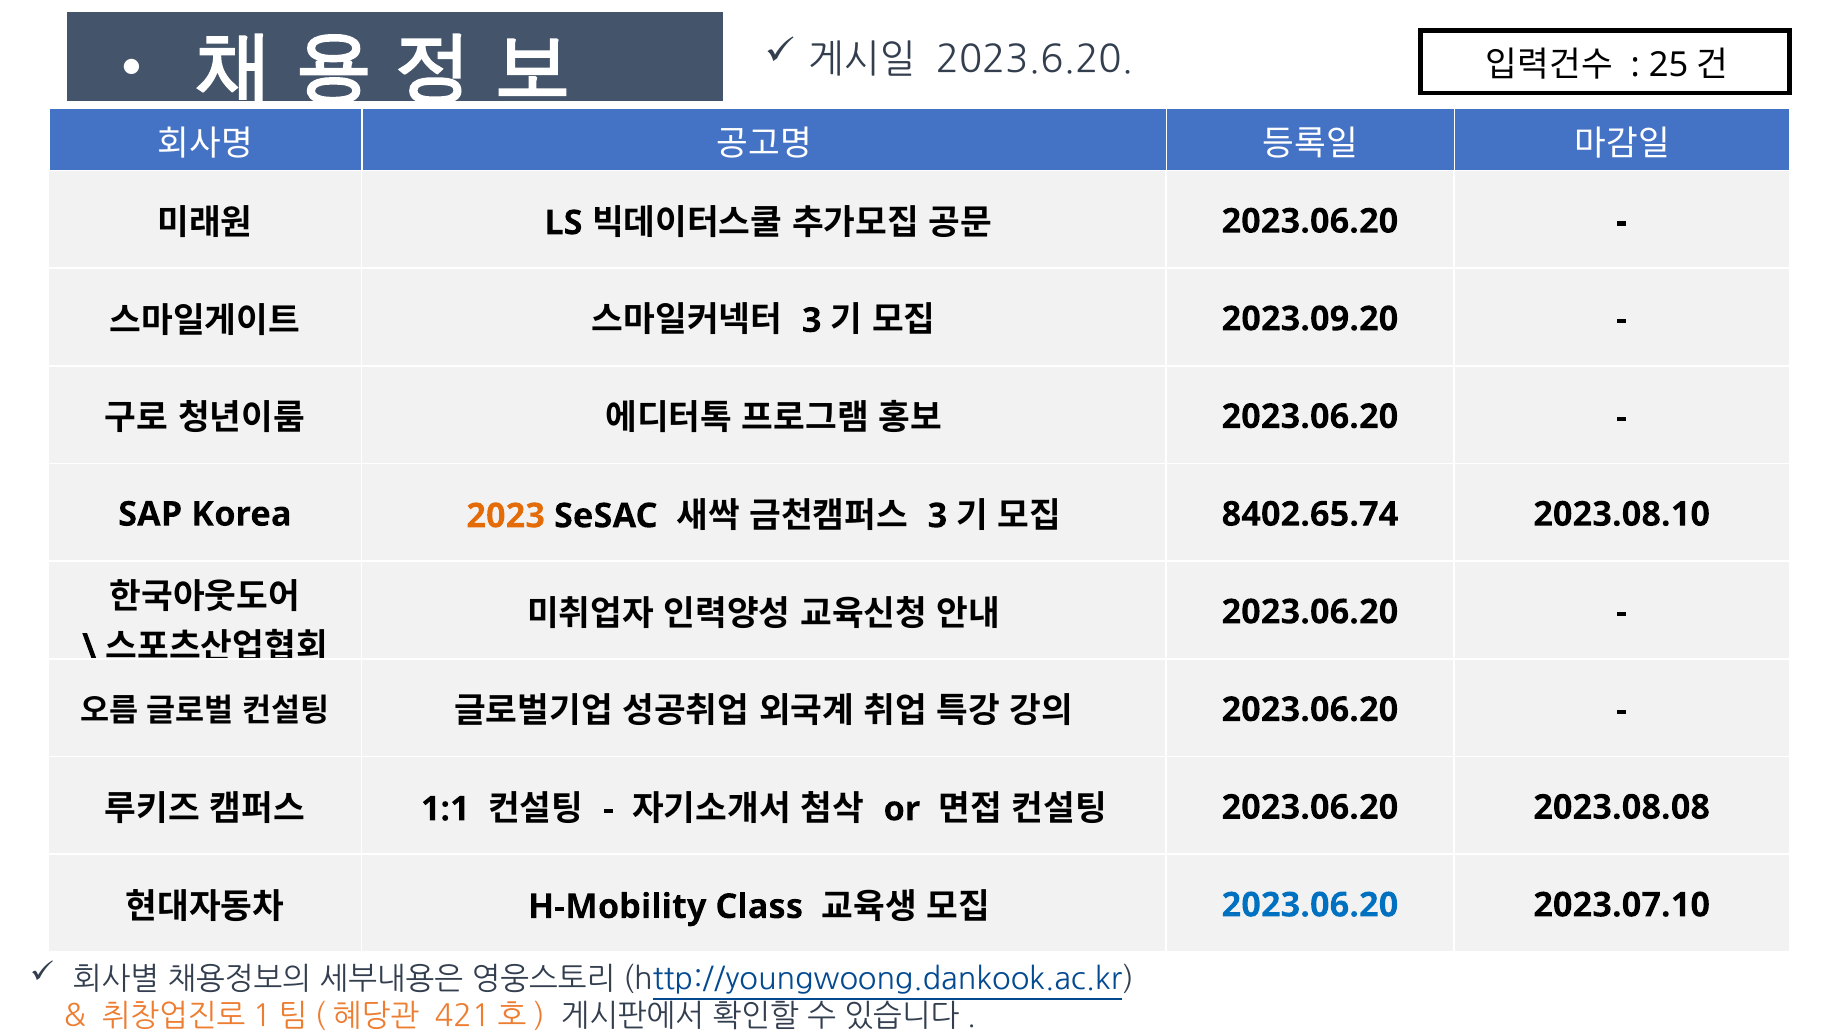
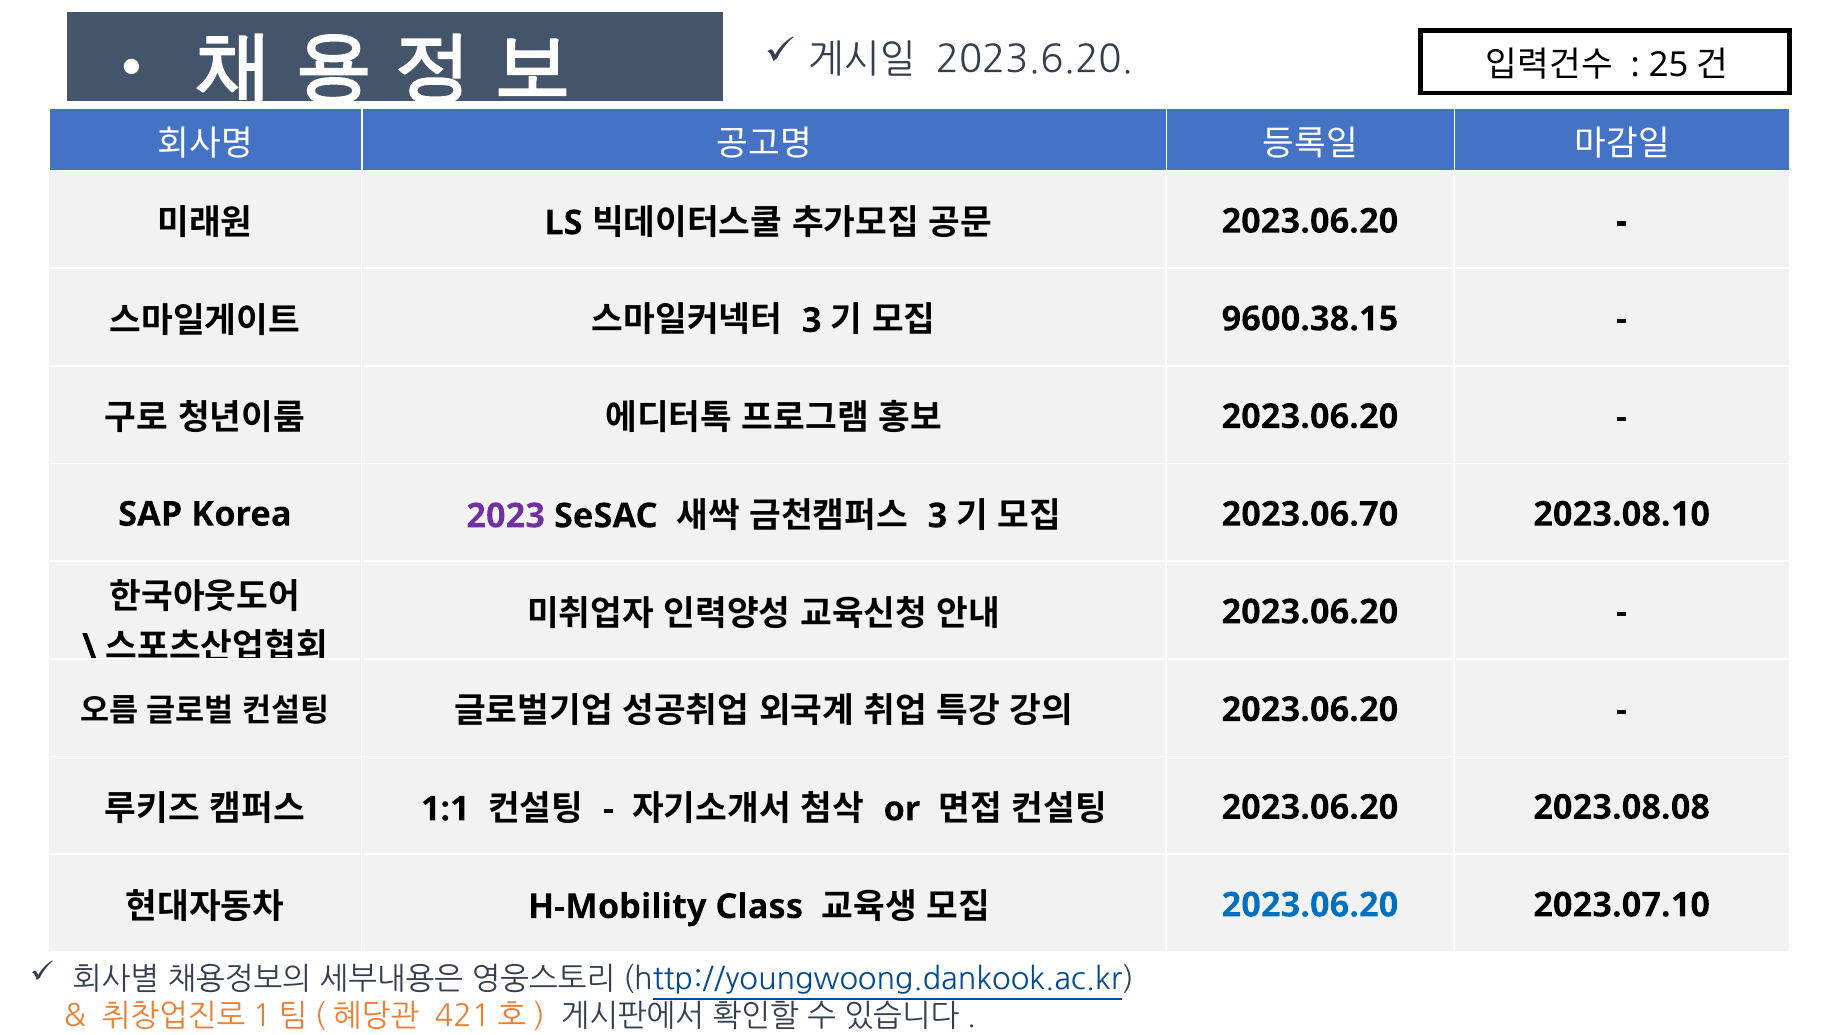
2023.09.20: 2023.09.20 -> 9600.38.15
2023 colour: orange -> purple
8402.65.74: 8402.65.74 -> 2023.06.70
